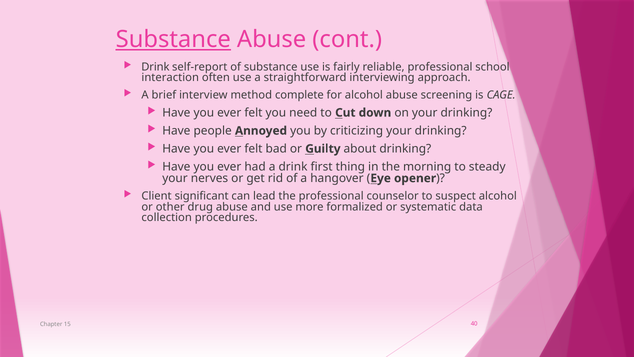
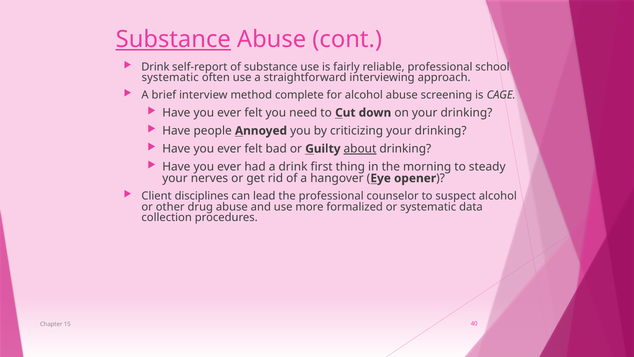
interaction at (170, 78): interaction -> systematic
about underline: none -> present
significant: significant -> disciplines
